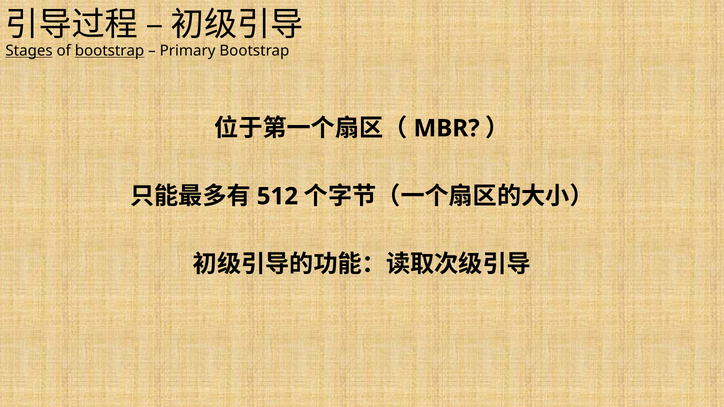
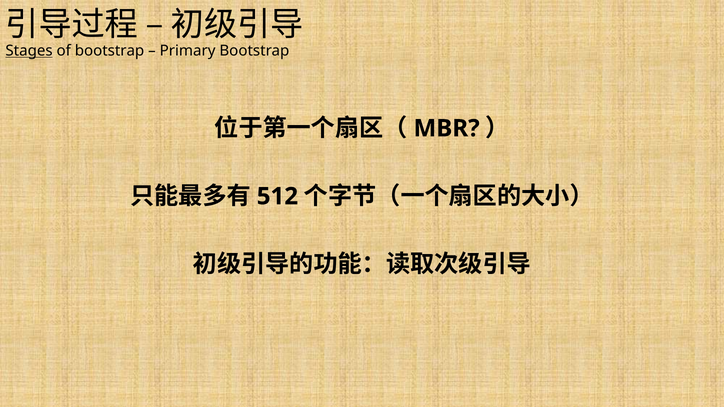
bootstrap at (110, 51) underline: present -> none
